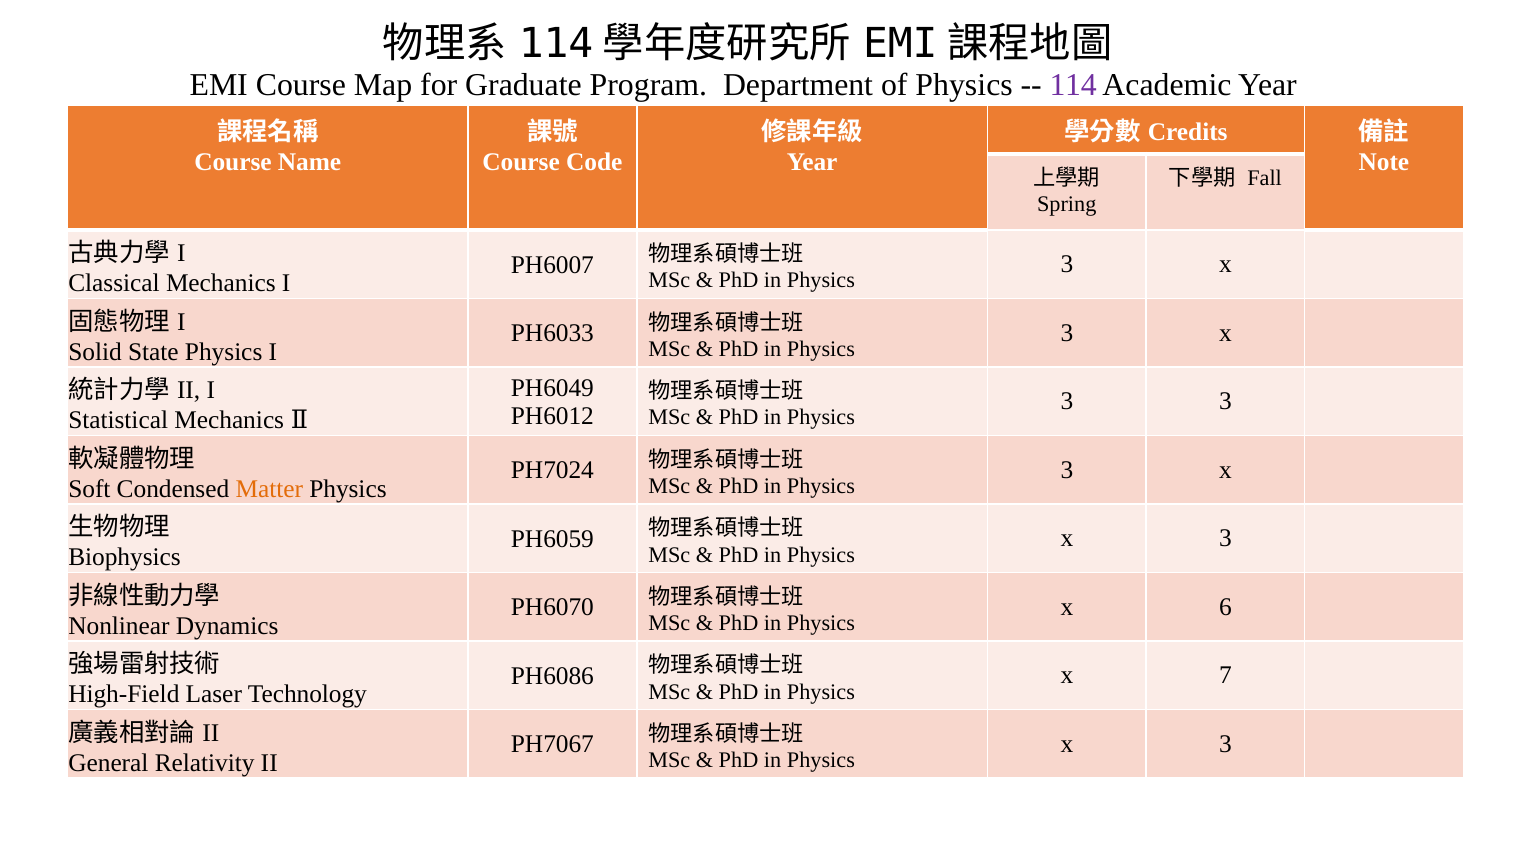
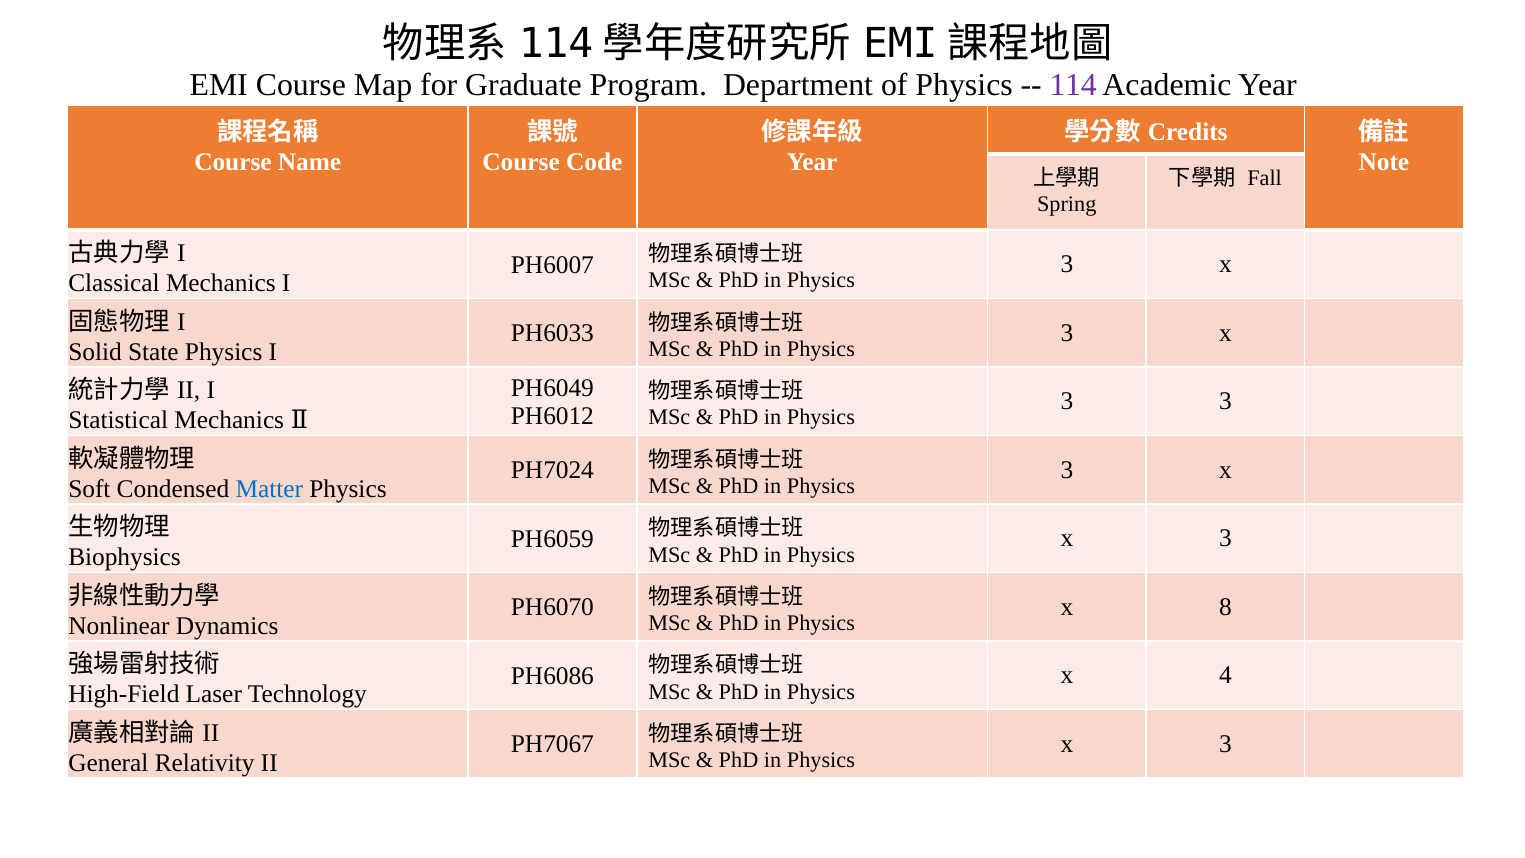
Matter colour: orange -> blue
6: 6 -> 8
7: 7 -> 4
